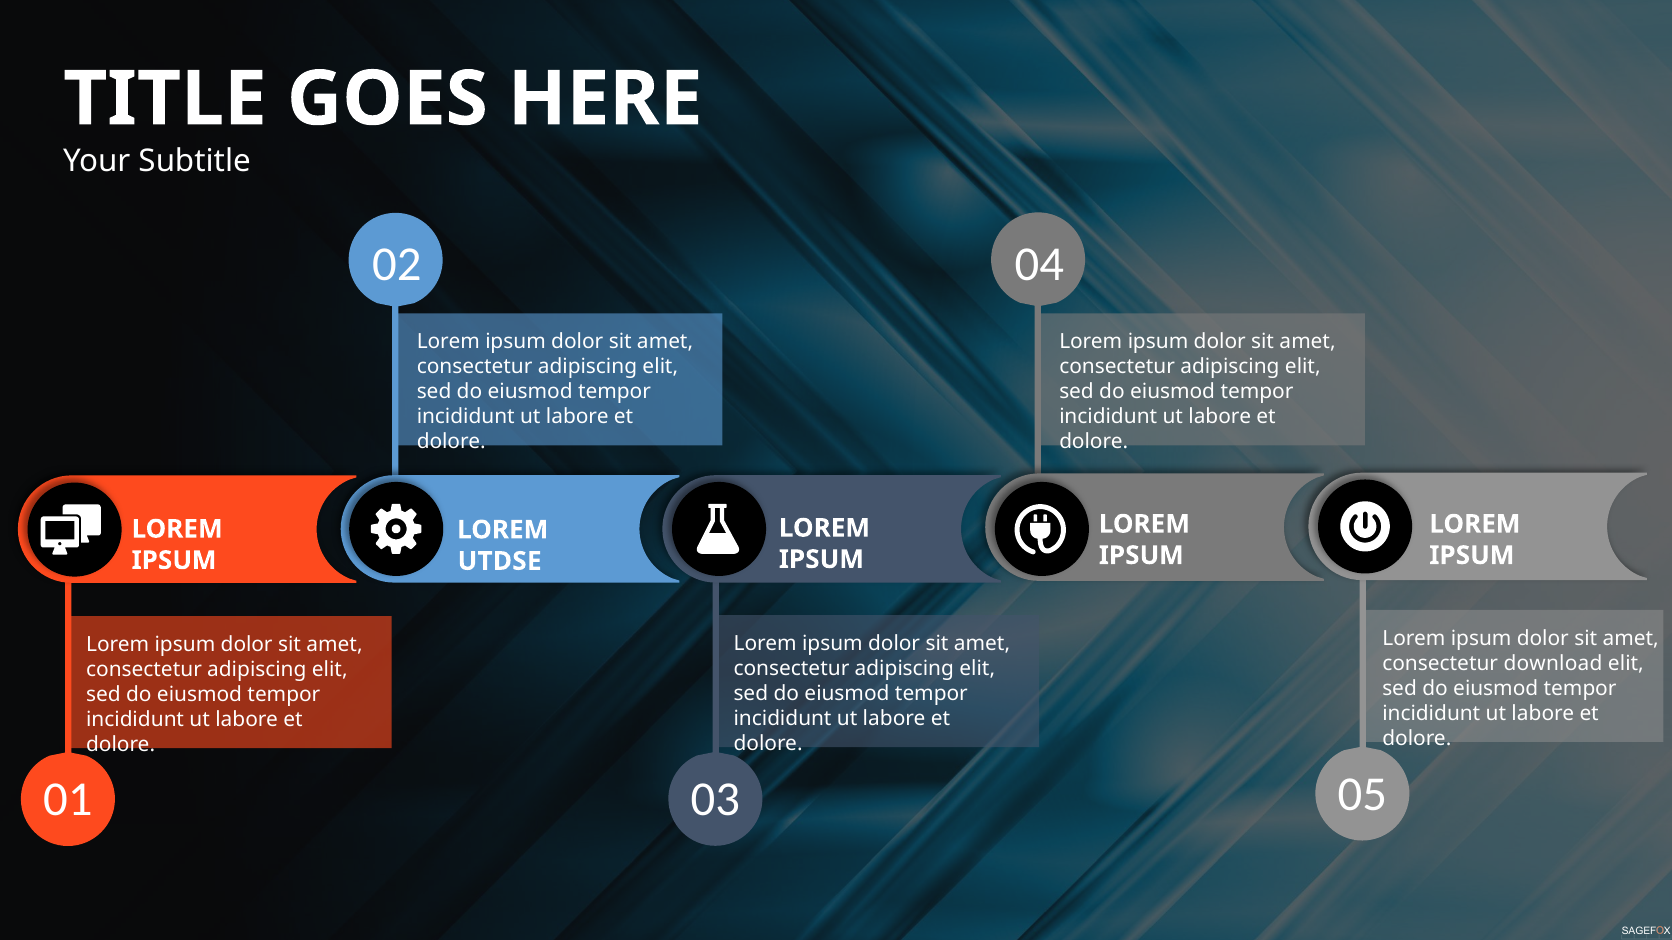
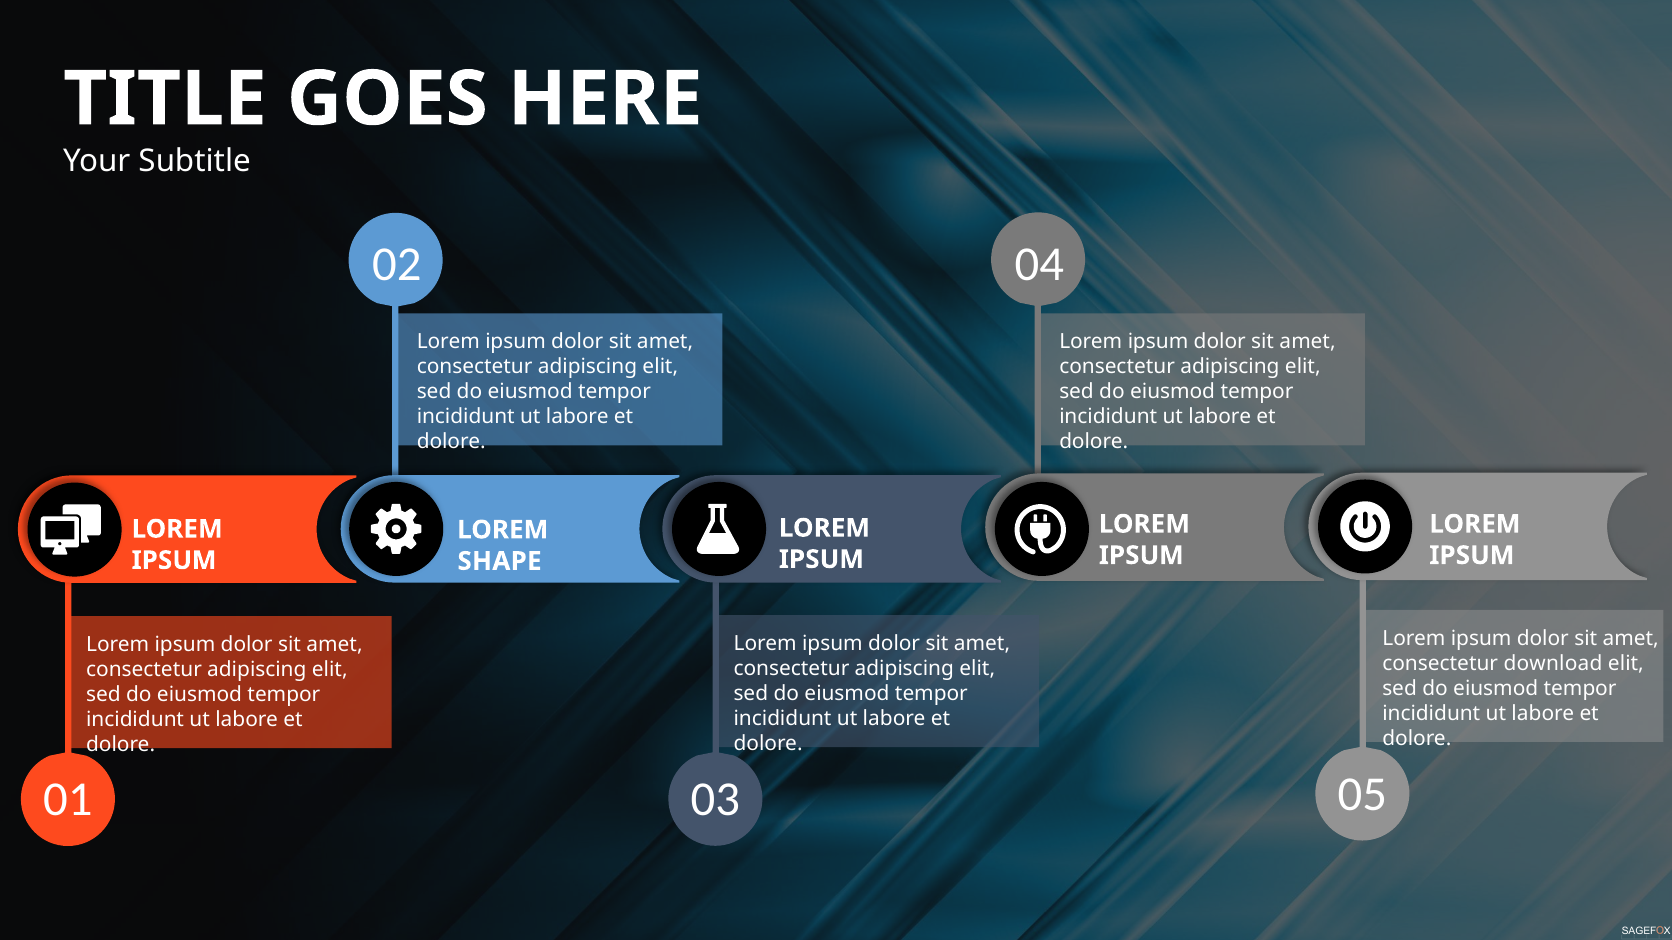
UTDSE: UTDSE -> SHAPE
